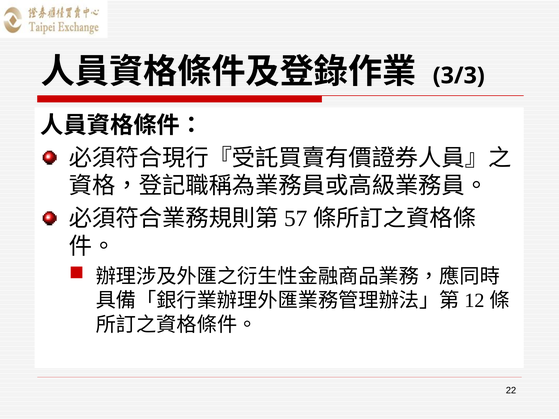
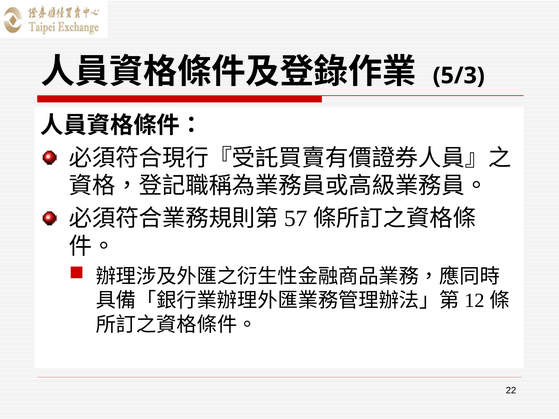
3/3: 3/3 -> 5/3
